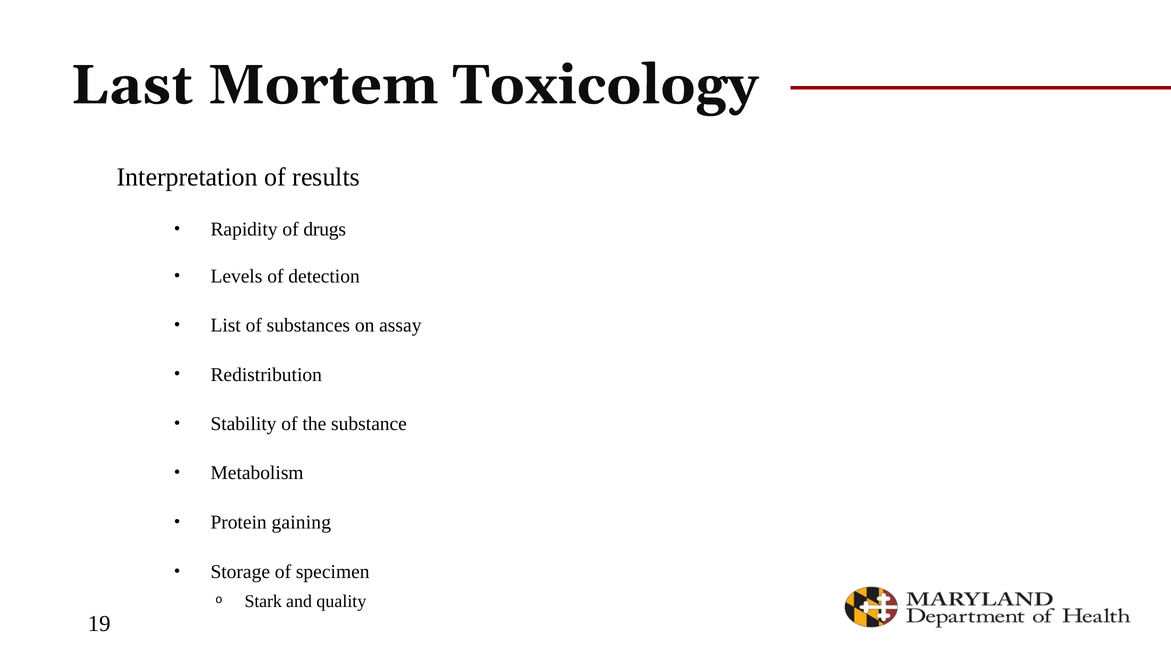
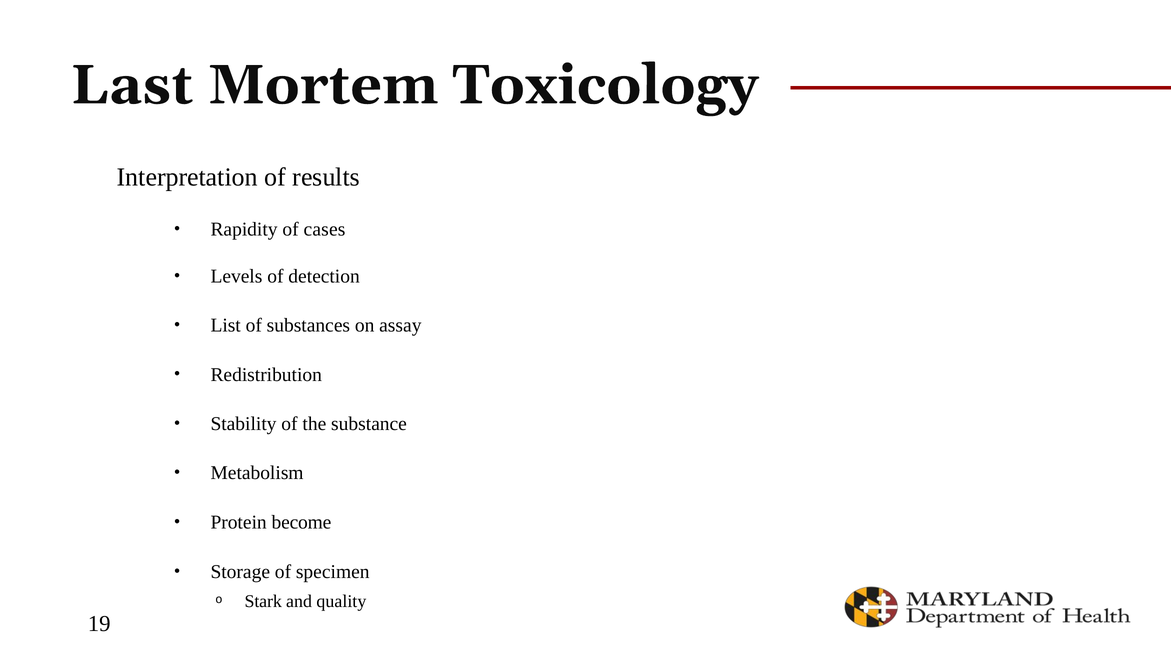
drugs: drugs -> cases
gaining: gaining -> become
